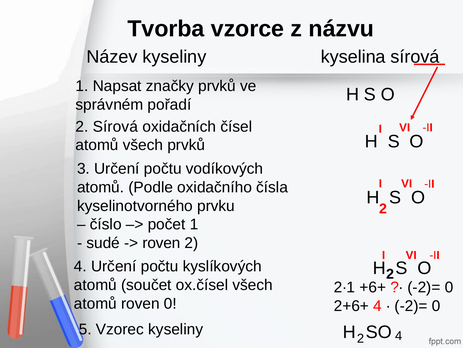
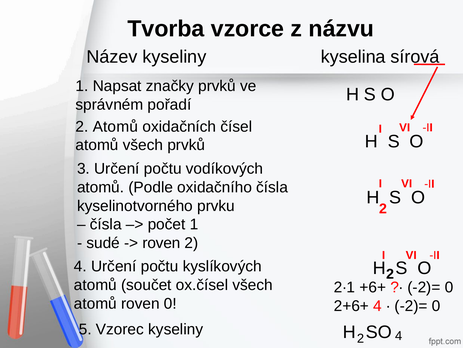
2 Sírová: Sírová -> Atomů
číslo at (106, 224): číslo -> čísla
